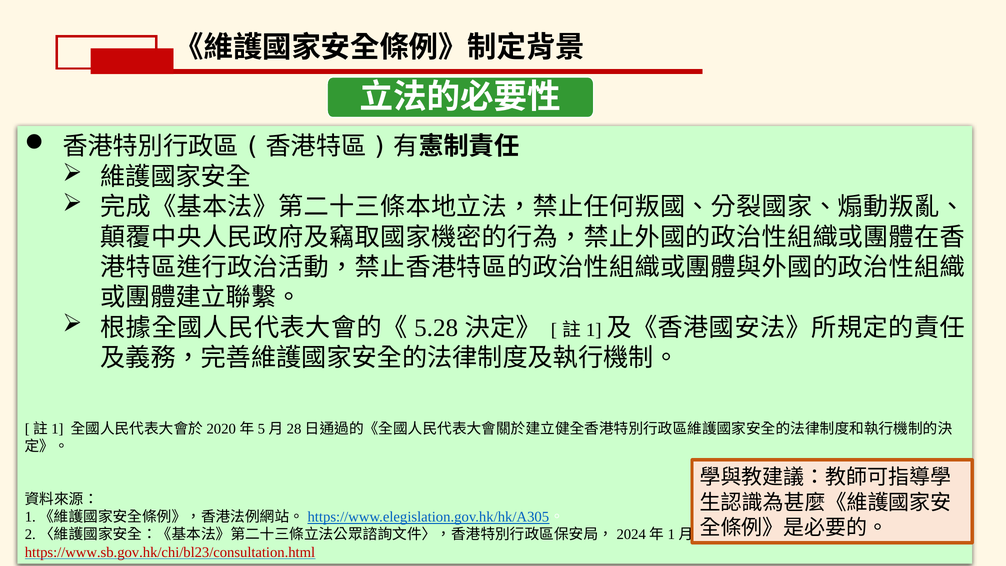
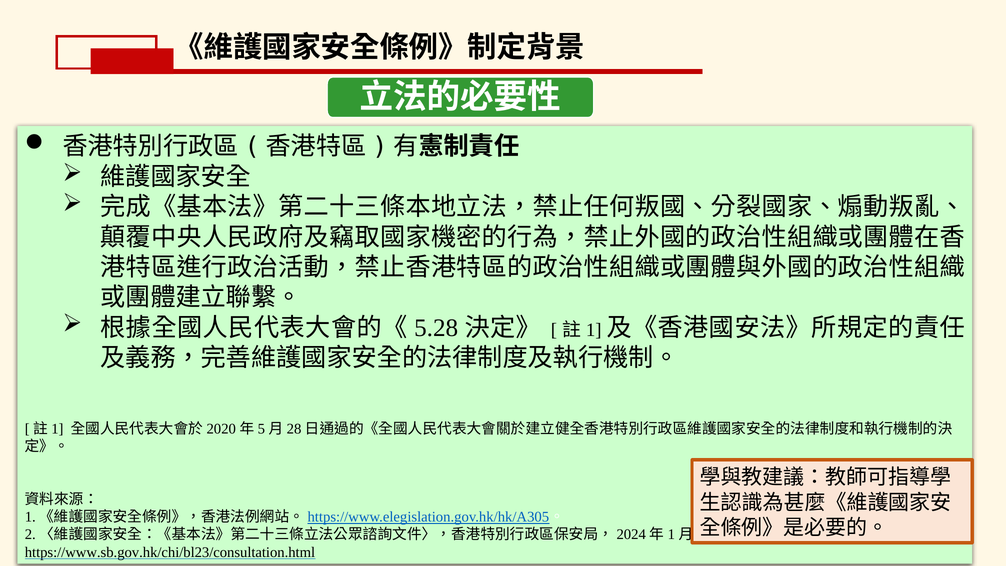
https://www.sb.gov.hk/chi/bl23/consultation.html colour: red -> black
